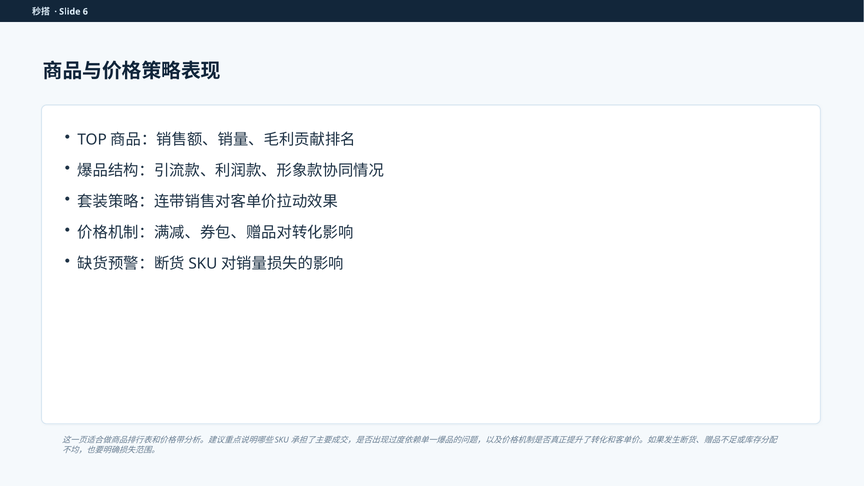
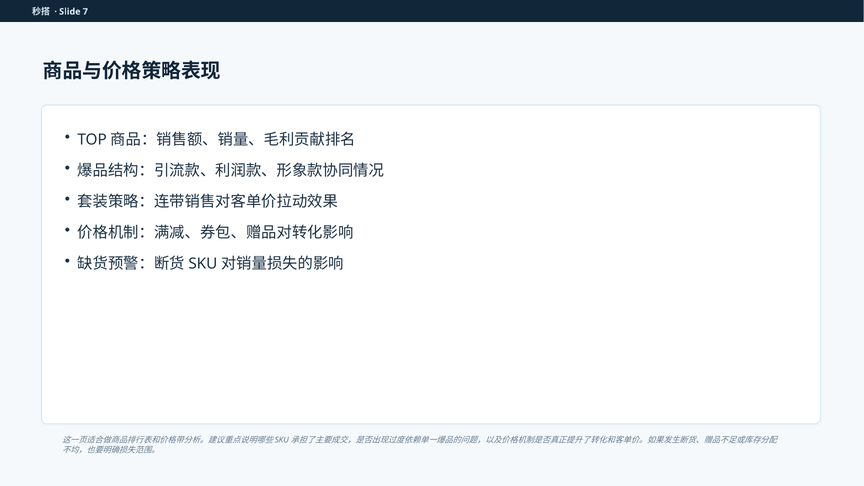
6: 6 -> 7
